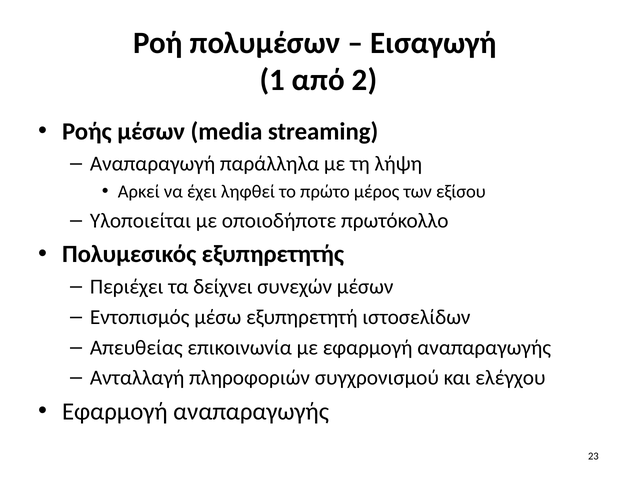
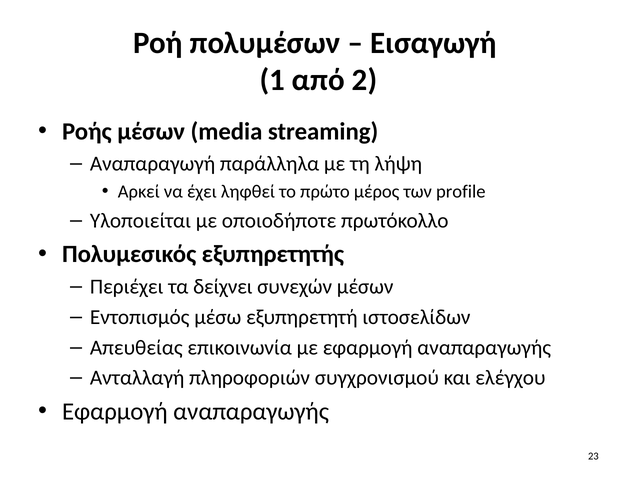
εξίσου: εξίσου -> profile
